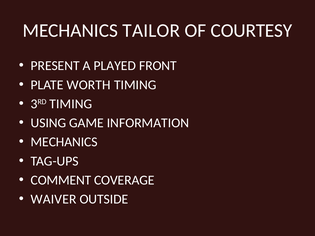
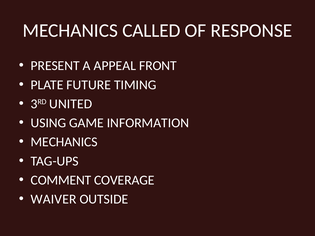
TAILOR: TAILOR -> CALLED
COURTESY: COURTESY -> RESPONSE
PLAYED: PLAYED -> APPEAL
WORTH: WORTH -> FUTURE
3RD TIMING: TIMING -> UNITED
